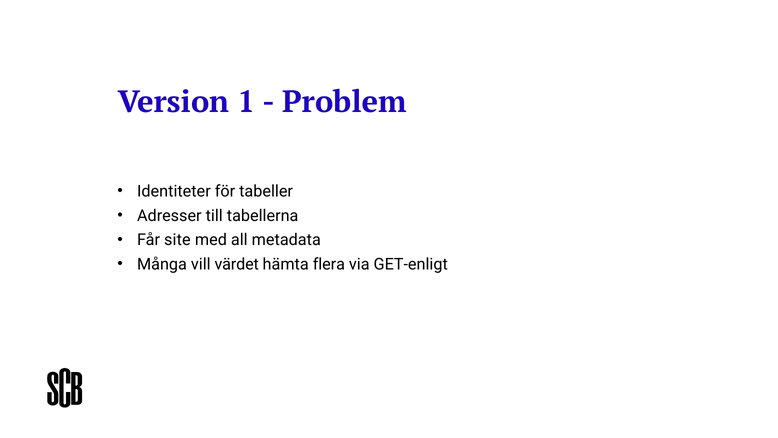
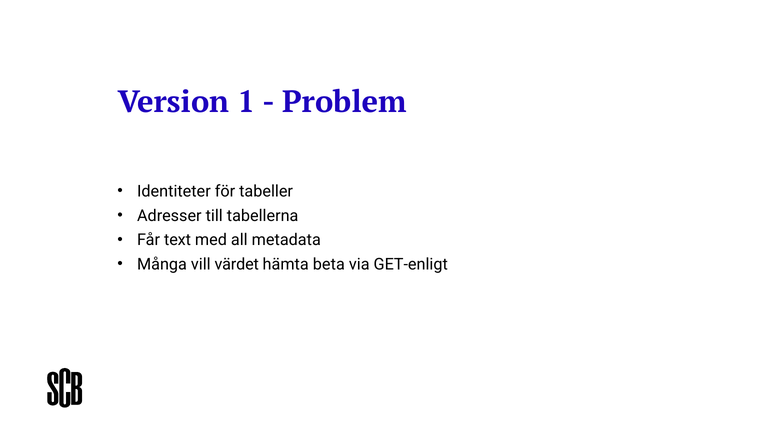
site: site -> text
flera: flera -> beta
